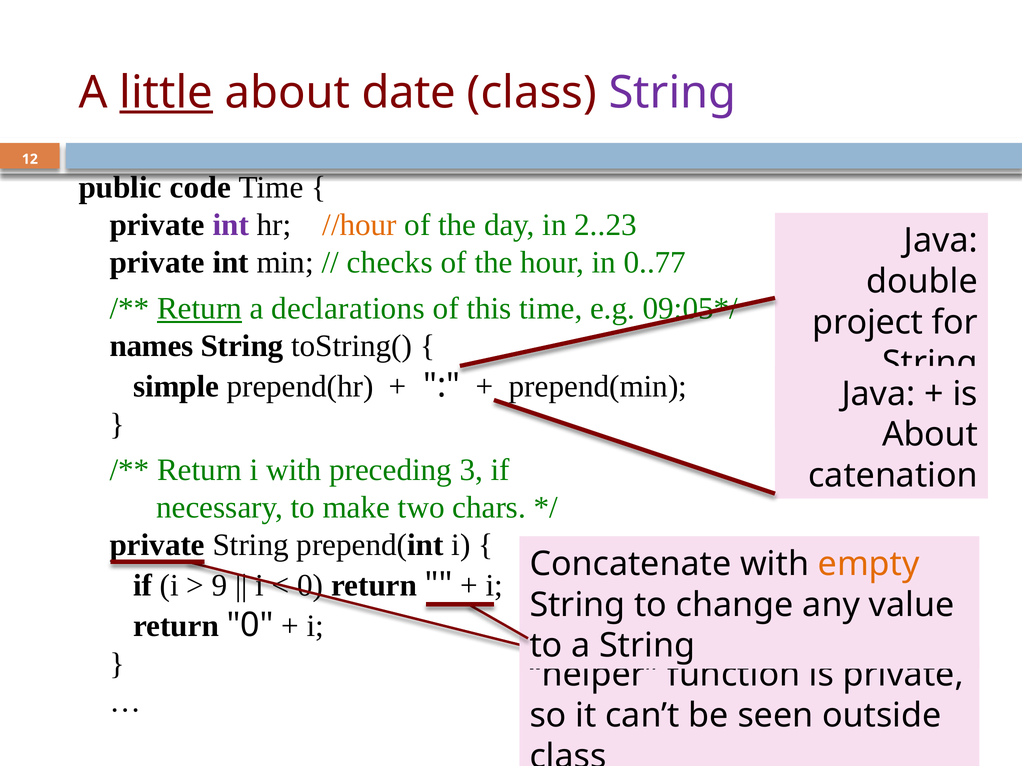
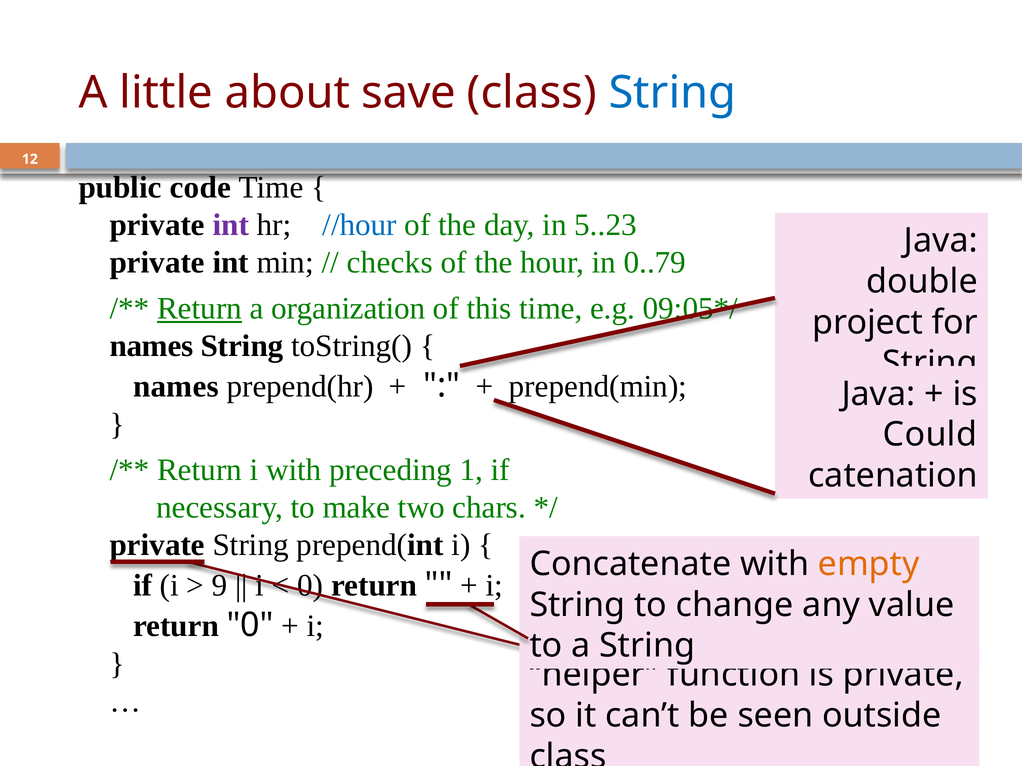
little underline: present -> none
date: date -> save
String at (672, 93) colour: purple -> blue
//hour colour: orange -> blue
2..23: 2..23 -> 5..23
0..77: 0..77 -> 0..79
declarations: declarations -> organization
simple at (176, 386): simple -> names
About at (930, 435): About -> Could
3: 3 -> 1
